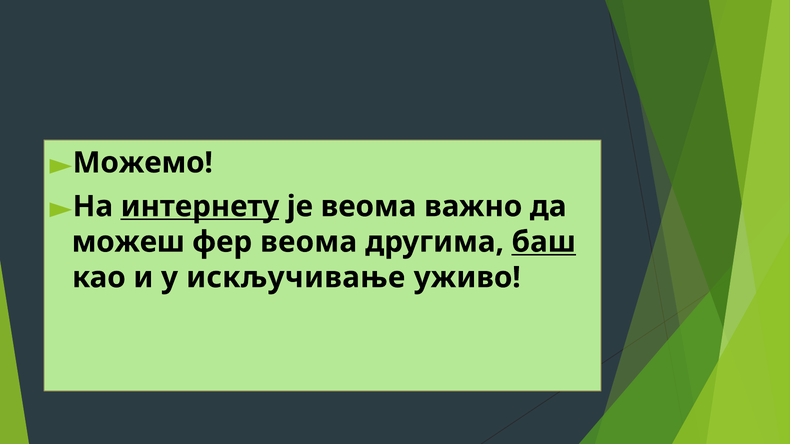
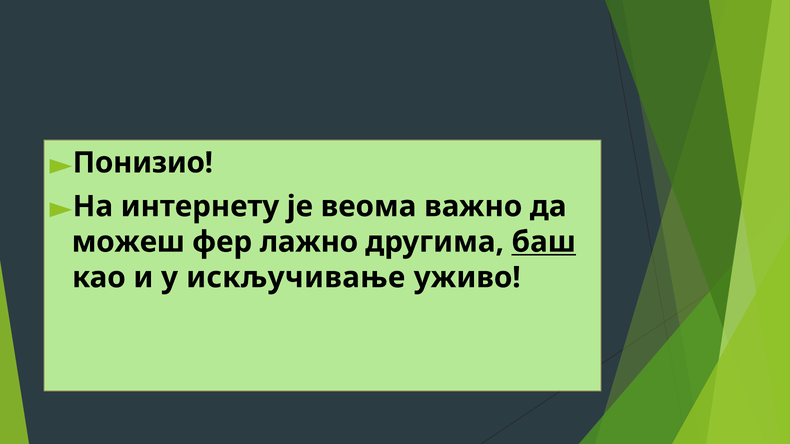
Можемо: Можемо -> Понизио
интернету underline: present -> none
фер веома: веома -> лажно
